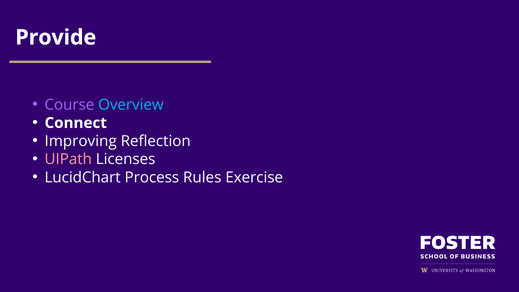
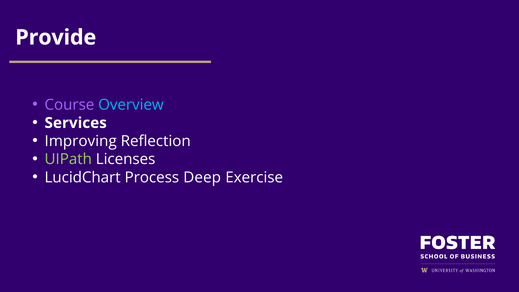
Connect: Connect -> Services
UIPath colour: pink -> light green
Rules: Rules -> Deep
